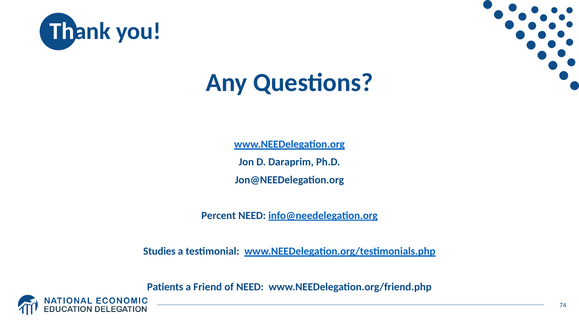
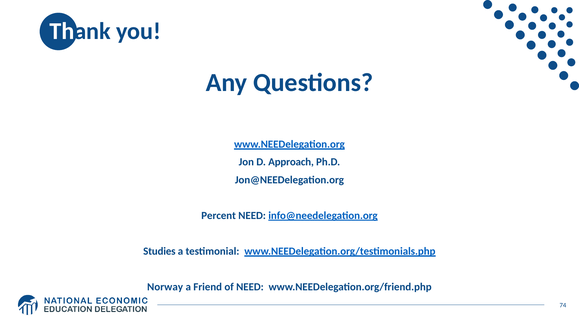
Daraprim: Daraprim -> Approach
Patients: Patients -> Norway
